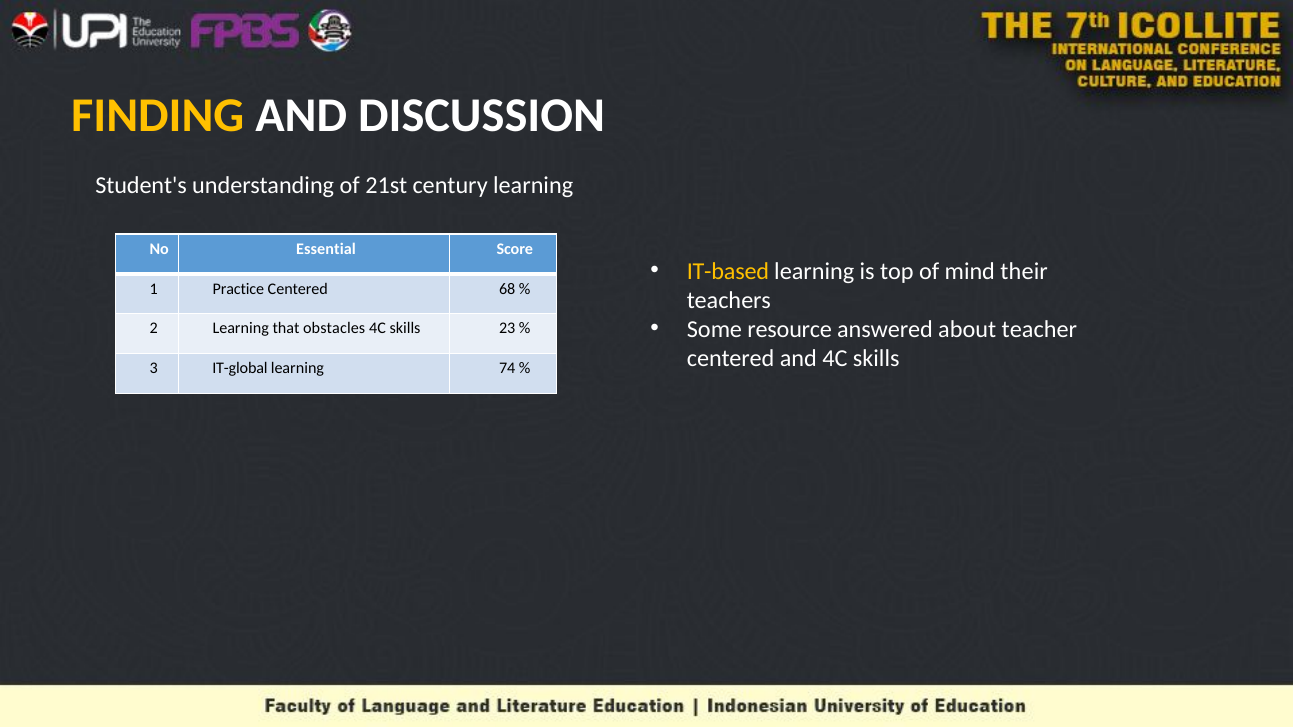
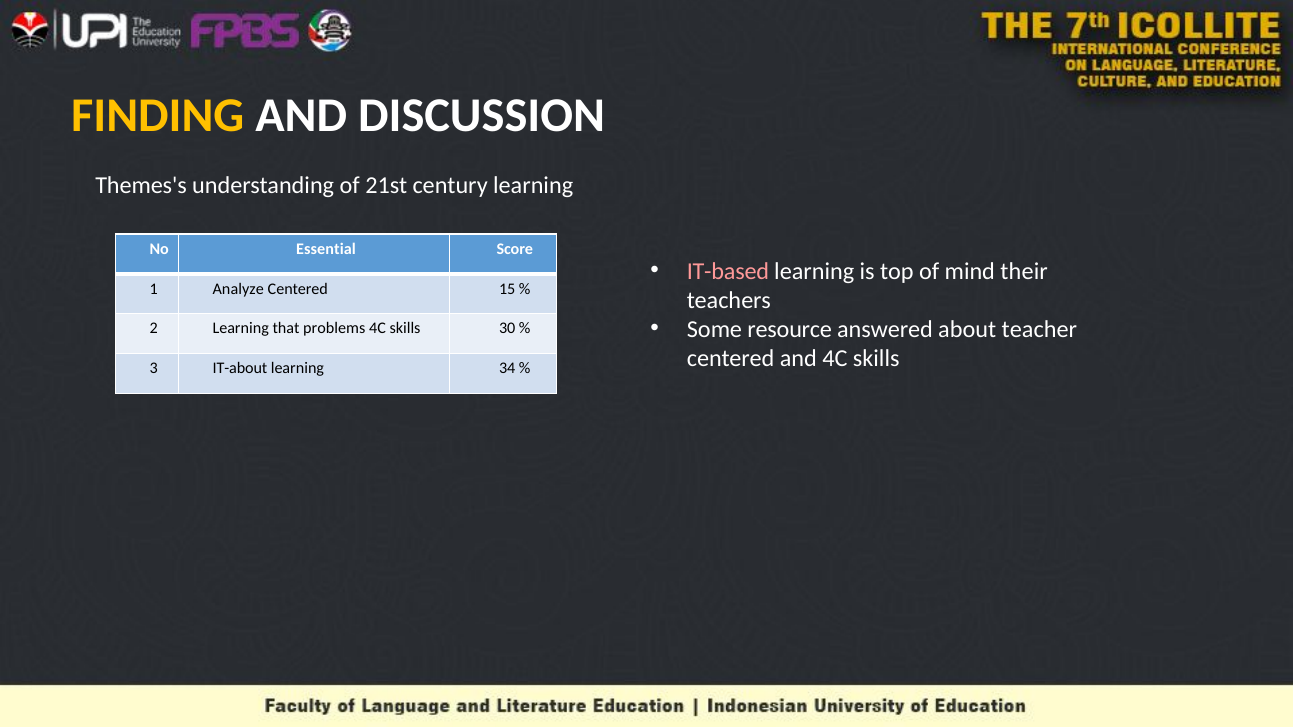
Student's: Student's -> Themes's
IT-based colour: yellow -> pink
Practice: Practice -> Analyze
68: 68 -> 15
obstacles: obstacles -> problems
23: 23 -> 30
IT-global: IT-global -> IT-about
74: 74 -> 34
